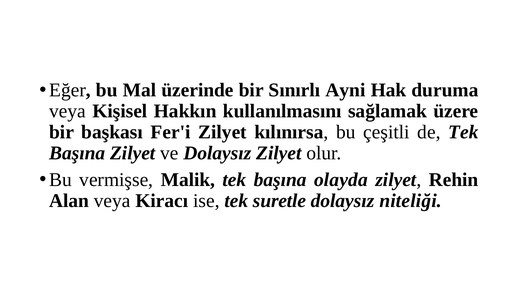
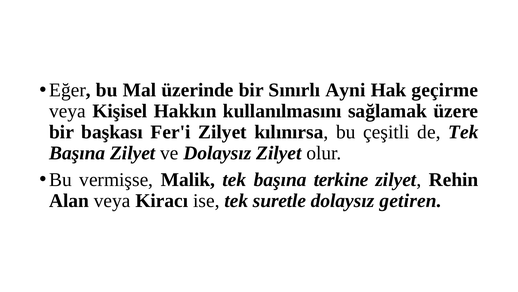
duruma: duruma -> geçirme
olayda: olayda -> terkine
niteliği: niteliği -> getiren
